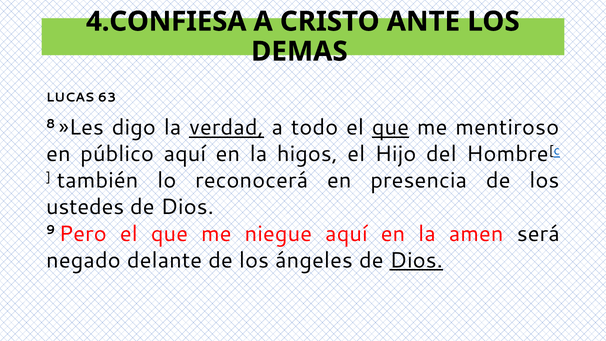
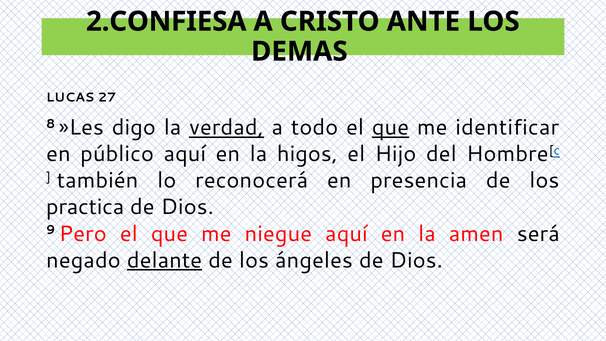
4.CONFIESA: 4.CONFIESA -> 2.CONFIESA
63: 63 -> 27
mentiroso: mentiroso -> identificar
ustedes: ustedes -> practica
delante underline: none -> present
Dios at (416, 260) underline: present -> none
